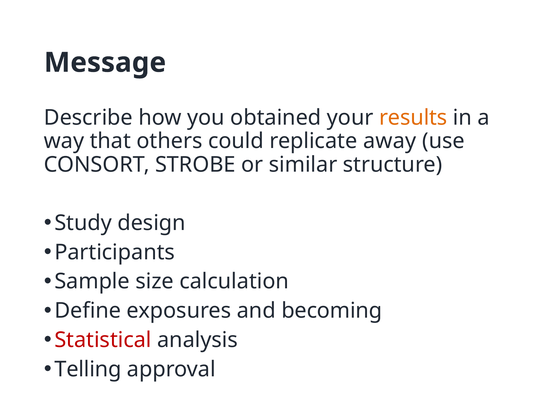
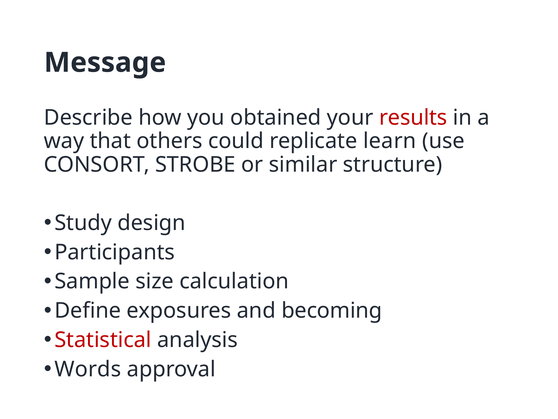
results colour: orange -> red
away: away -> learn
Telling: Telling -> Words
